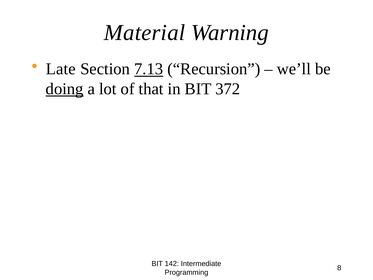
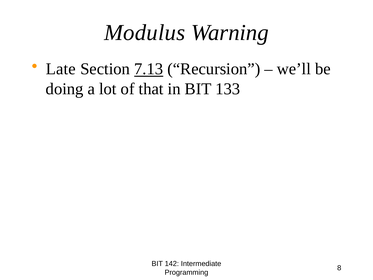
Material: Material -> Modulus
doing underline: present -> none
372: 372 -> 133
